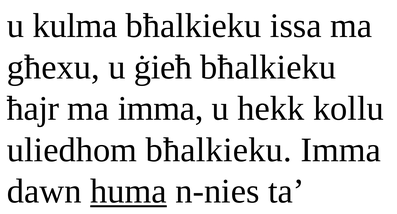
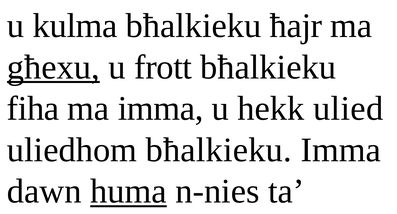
issa: issa -> ħajr
għexu underline: none -> present
ġieħ: ġieħ -> frott
ħajr: ħajr -> fiha
kollu: kollu -> ulied
